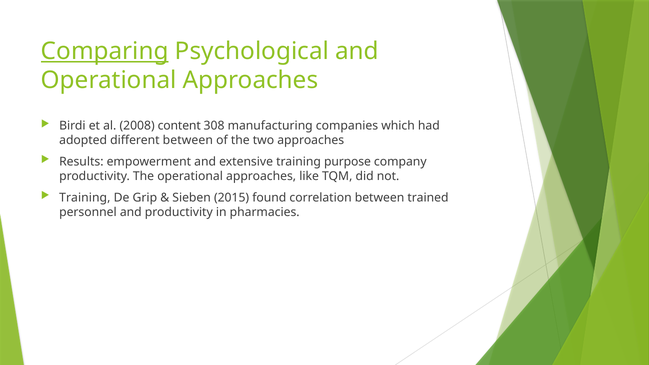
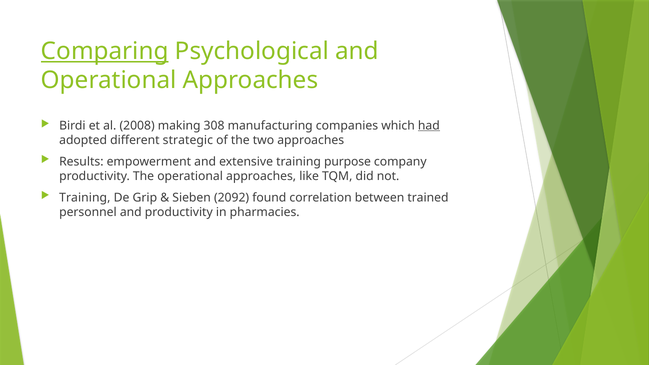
content: content -> making
had underline: none -> present
different between: between -> strategic
2015: 2015 -> 2092
